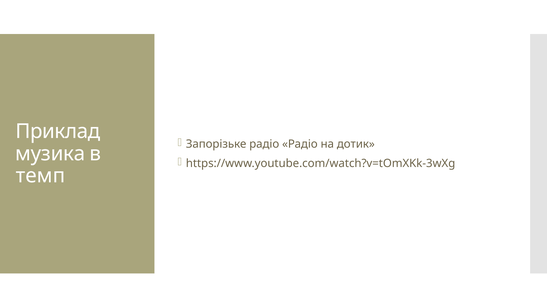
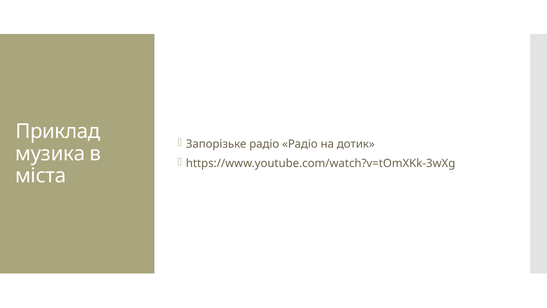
темп: темп -> міста
